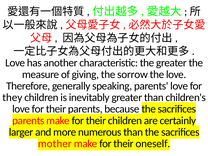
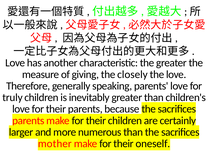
sorrow: sorrow -> closely
they: they -> truly
